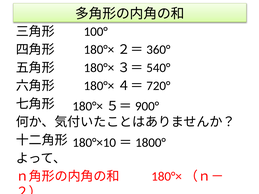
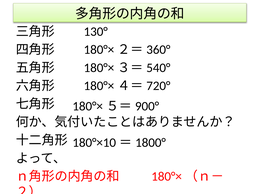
100°: 100° -> 130°
